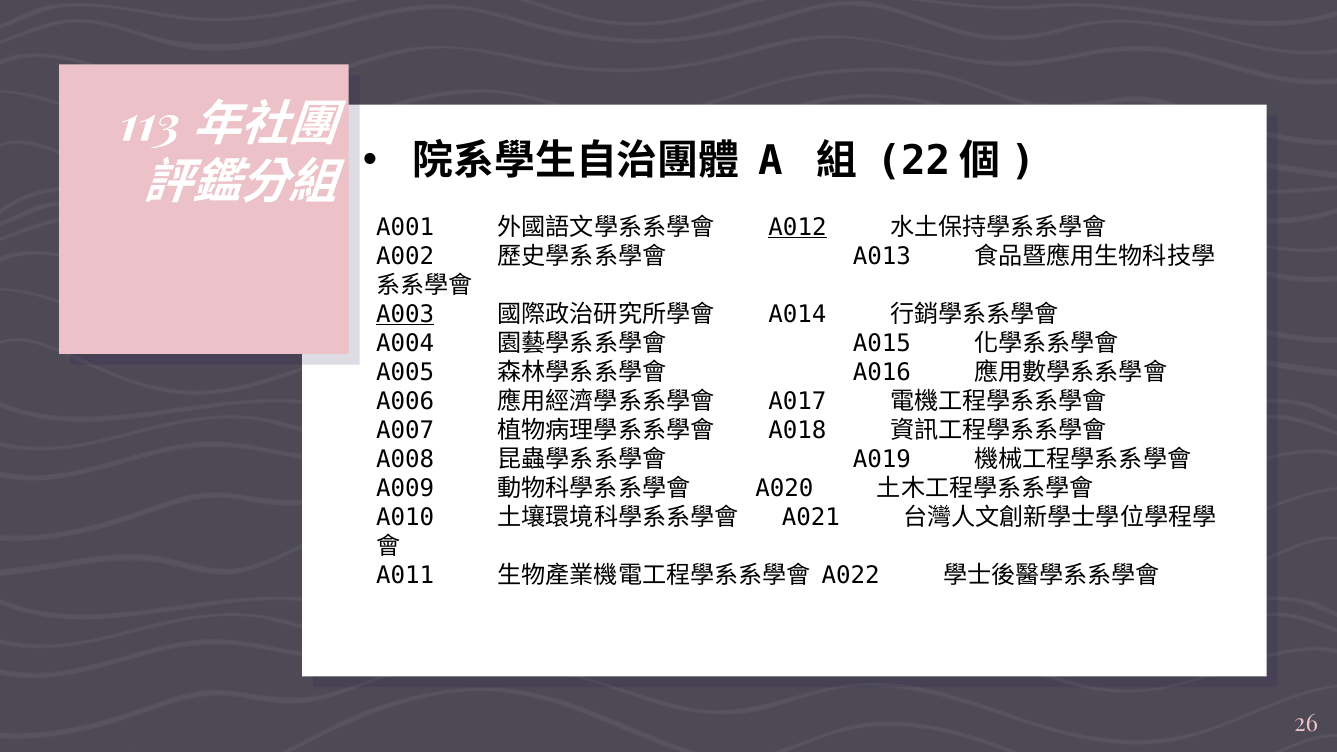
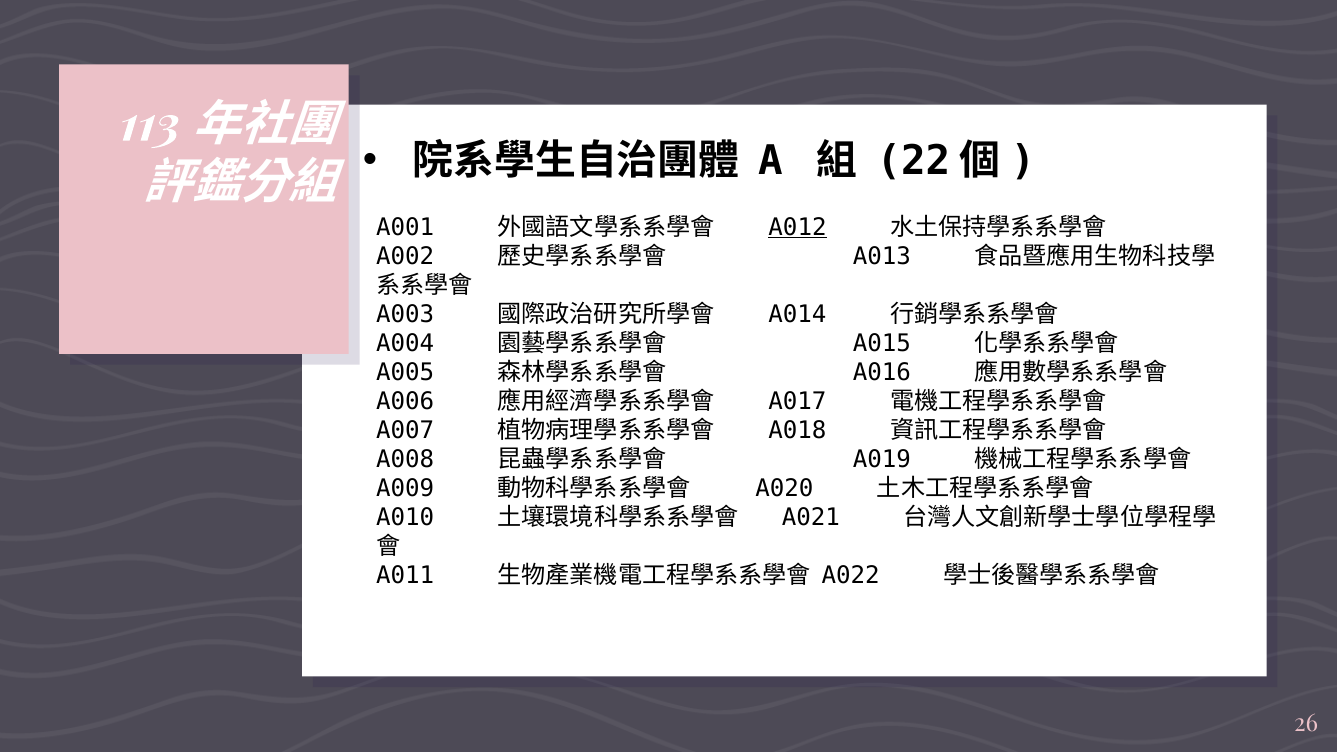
A003 underline: present -> none
